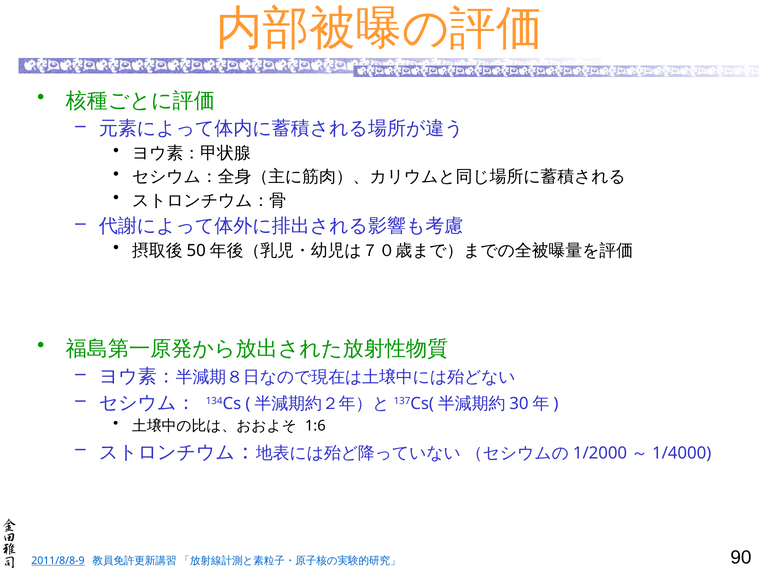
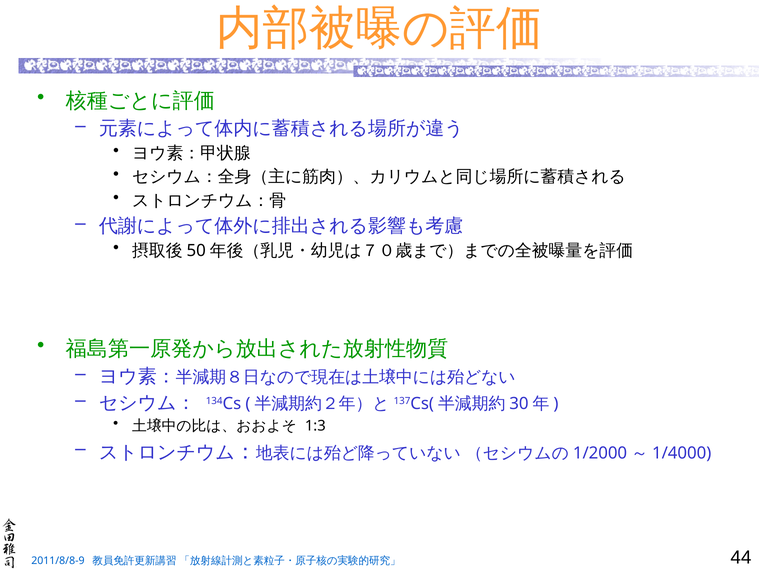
1:6: 1:6 -> 1:3
2011/8/8-9 underline: present -> none
90: 90 -> 44
